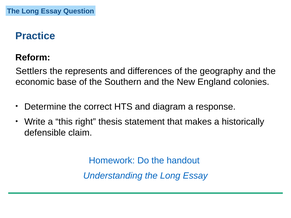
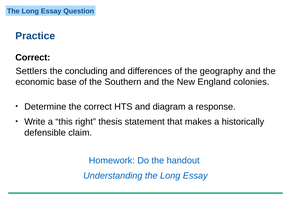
Reform at (33, 58): Reform -> Correct
represents: represents -> concluding
